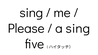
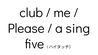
sing at (31, 13): sing -> club
